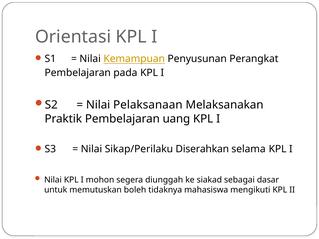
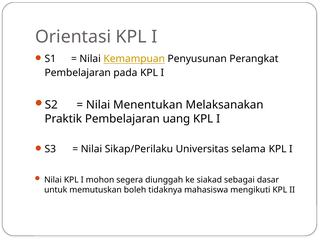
Pelaksanaan: Pelaksanaan -> Menentukan
Diserahkan: Diserahkan -> Universitas
